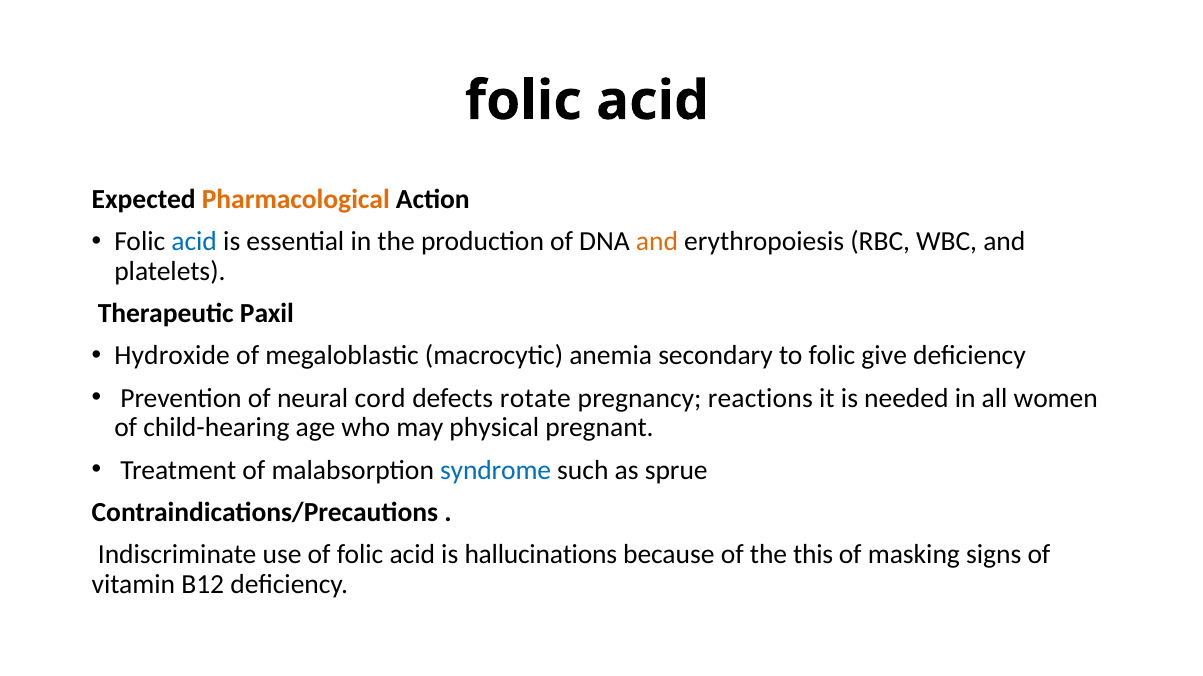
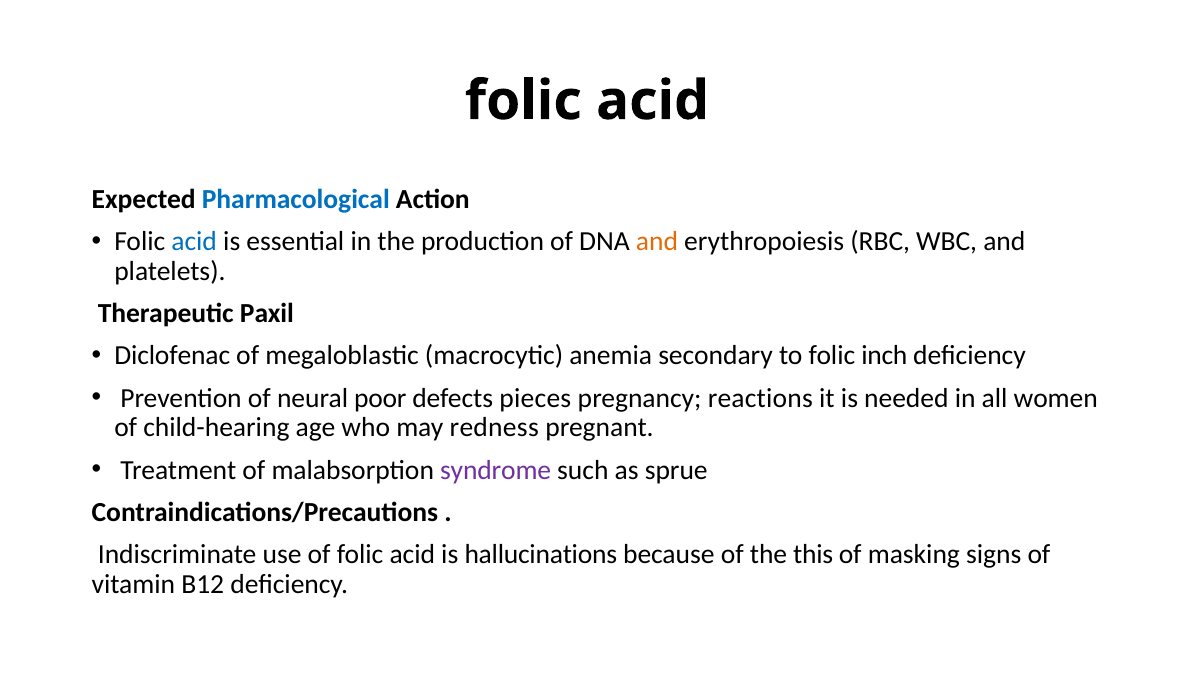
Pharmacological colour: orange -> blue
Hydroxide: Hydroxide -> Diclofenac
give: give -> inch
cord: cord -> poor
rotate: rotate -> pieces
physical: physical -> redness
syndrome colour: blue -> purple
